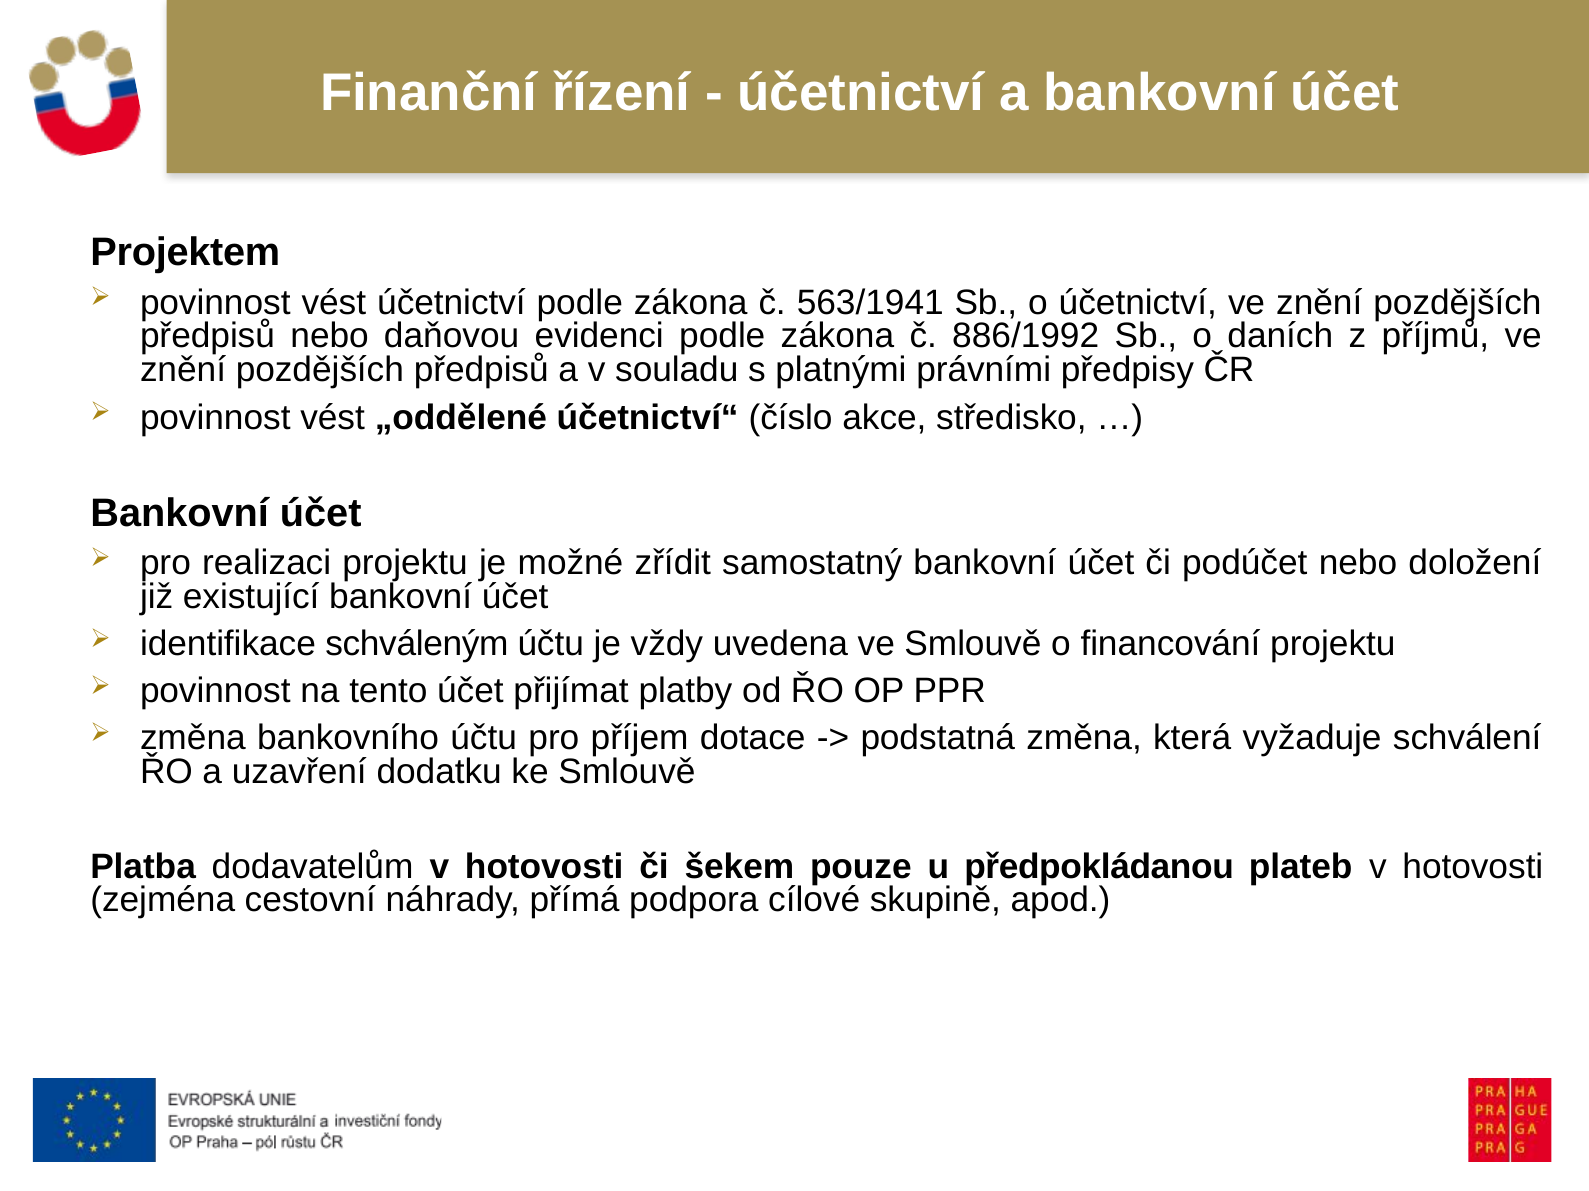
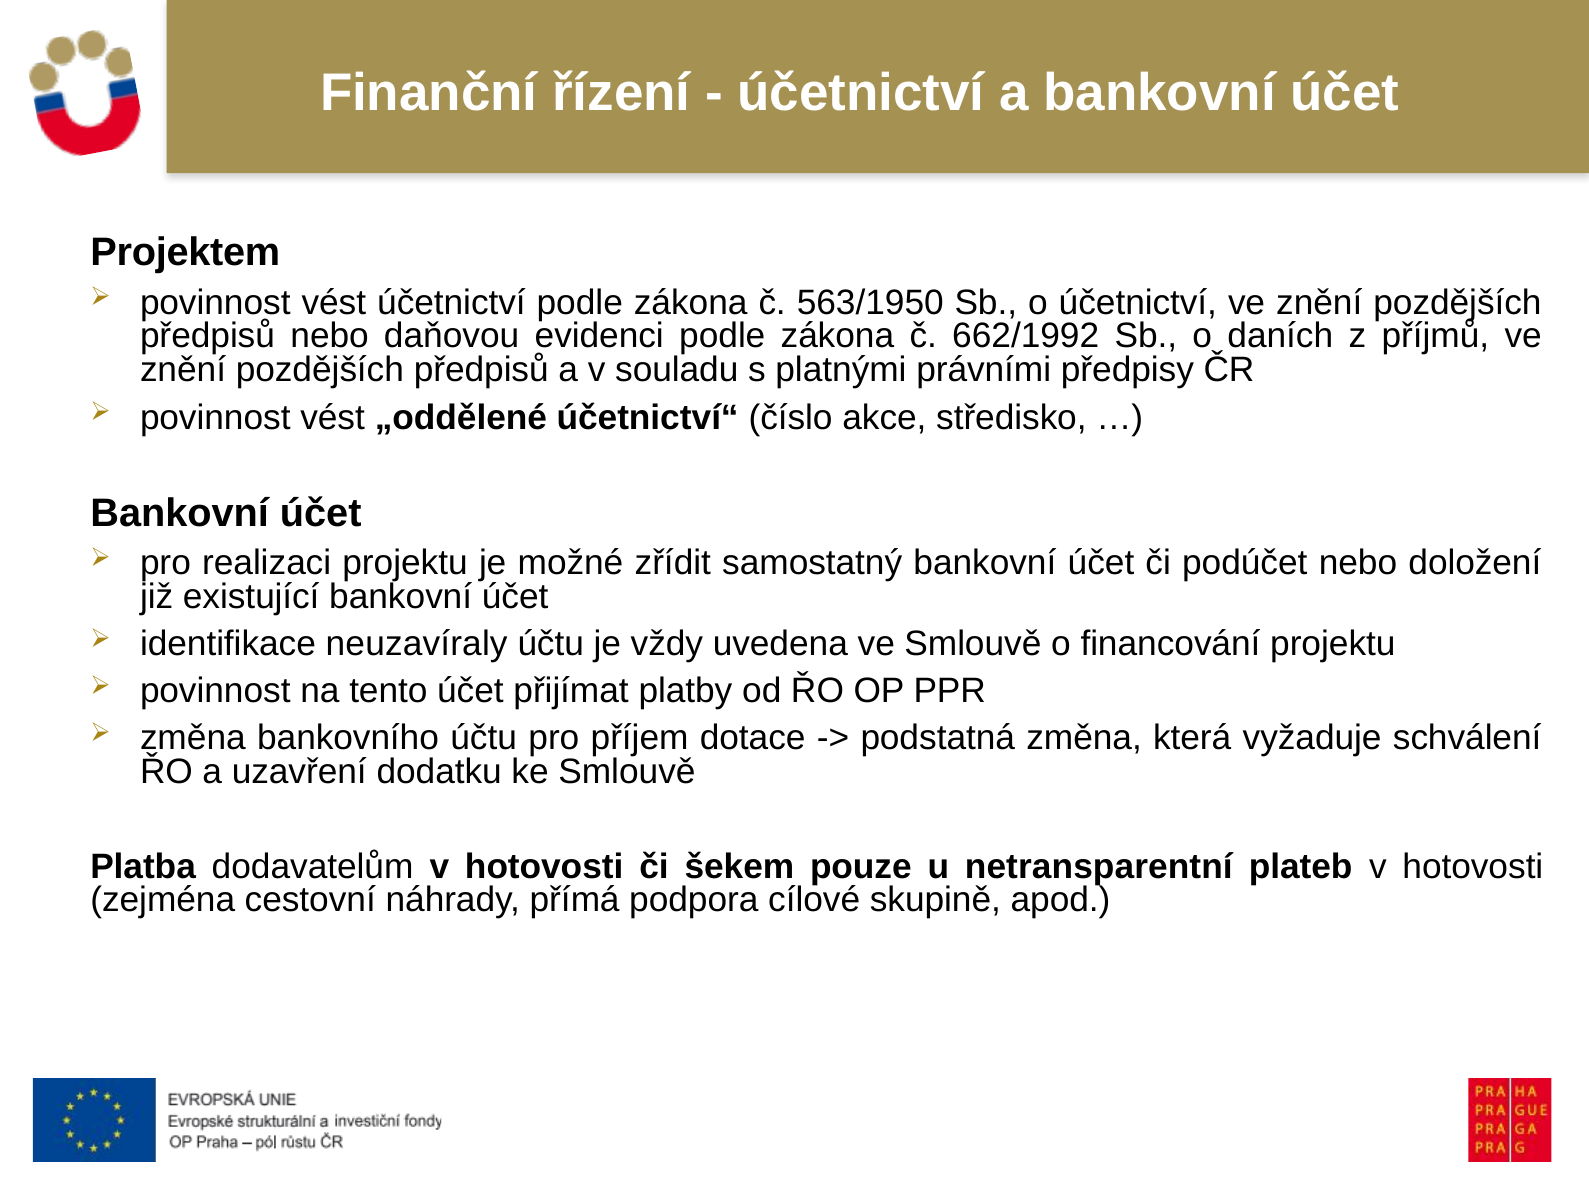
563/1941: 563/1941 -> 563/1950
886/1992: 886/1992 -> 662/1992
schváleným: schváleným -> neuzavíraly
předpokládanou: předpokládanou -> netransparentní
